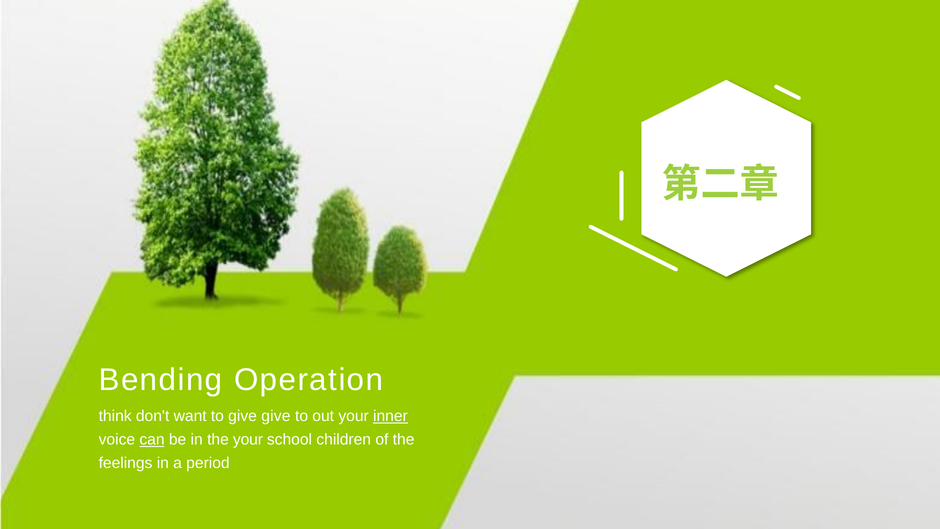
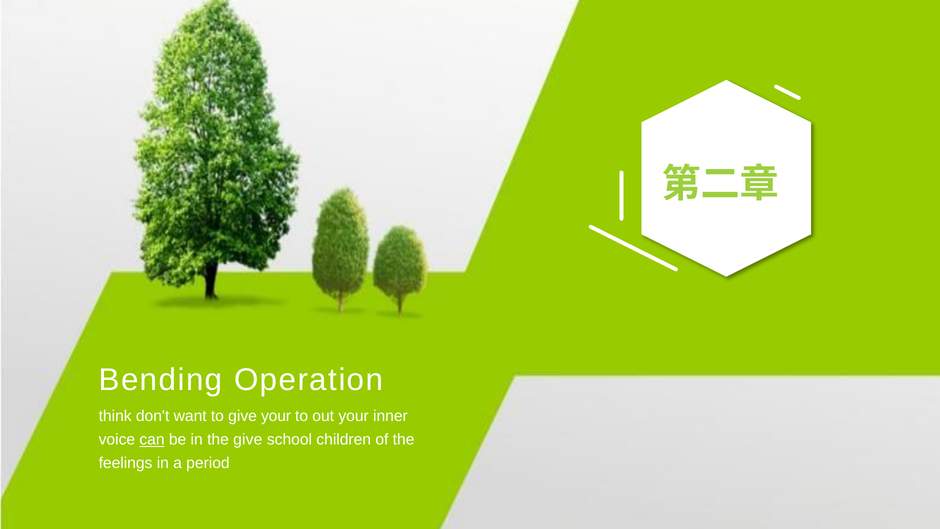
give give: give -> your
inner underline: present -> none
the your: your -> give
